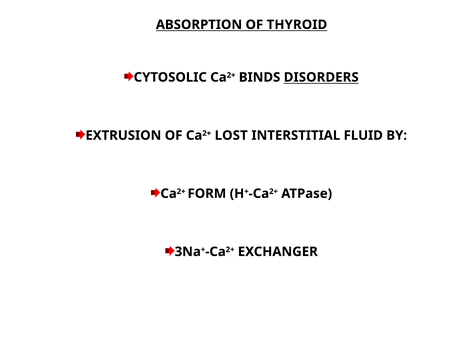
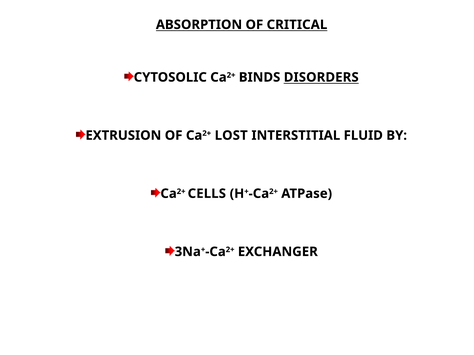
THYROID: THYROID -> CRITICAL
FORM: FORM -> CELLS
